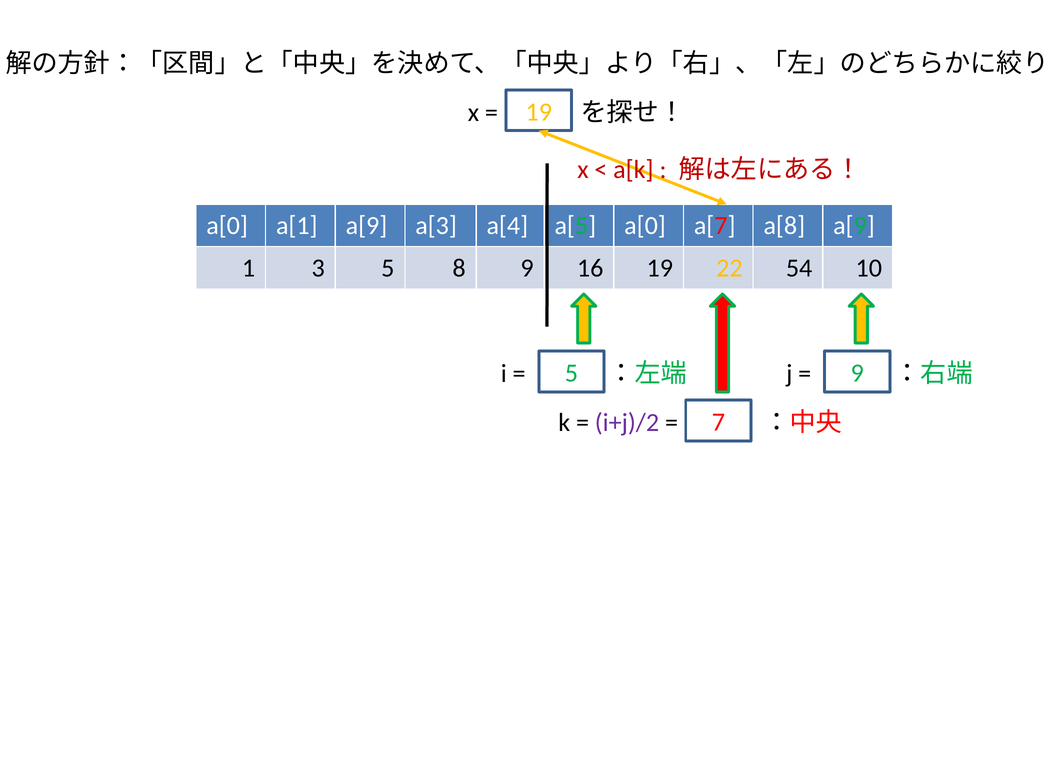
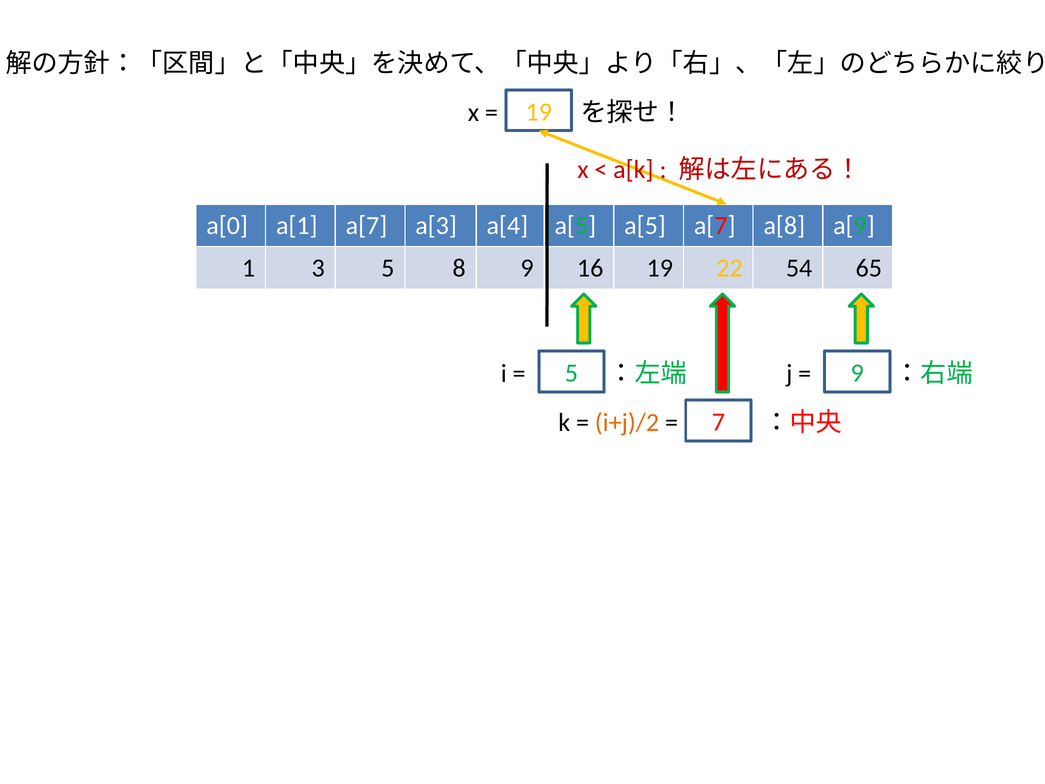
a[1 a[9: a[9 -> a[7
a[5 a[0: a[0 -> a[5
10: 10 -> 65
i+j)/2 colour: purple -> orange
